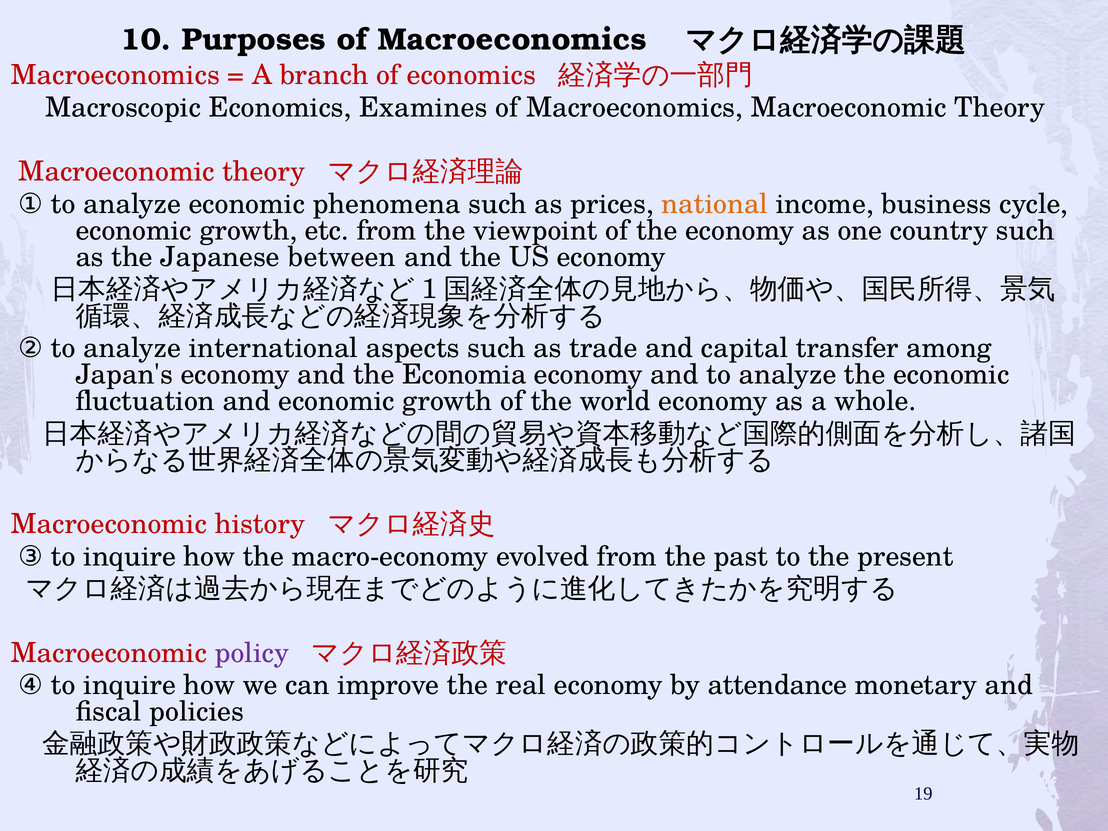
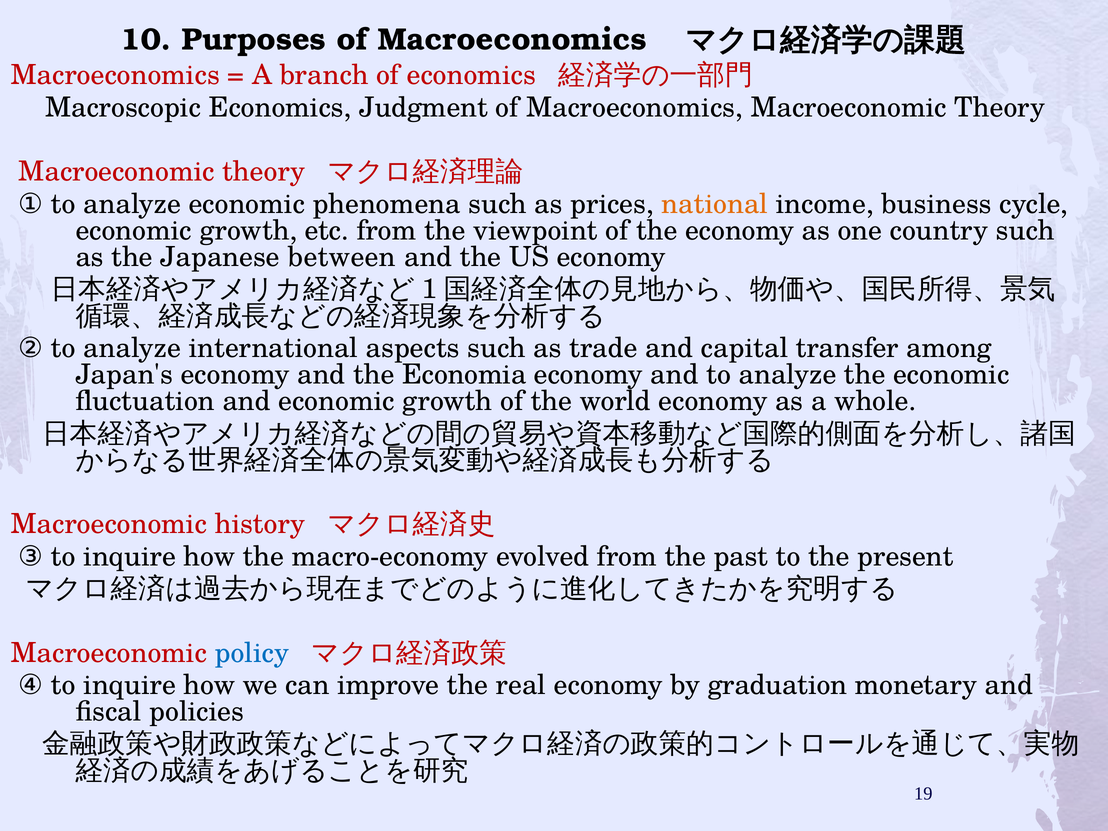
Examines: Examines -> Judgment
policy colour: purple -> blue
attendance: attendance -> graduation
